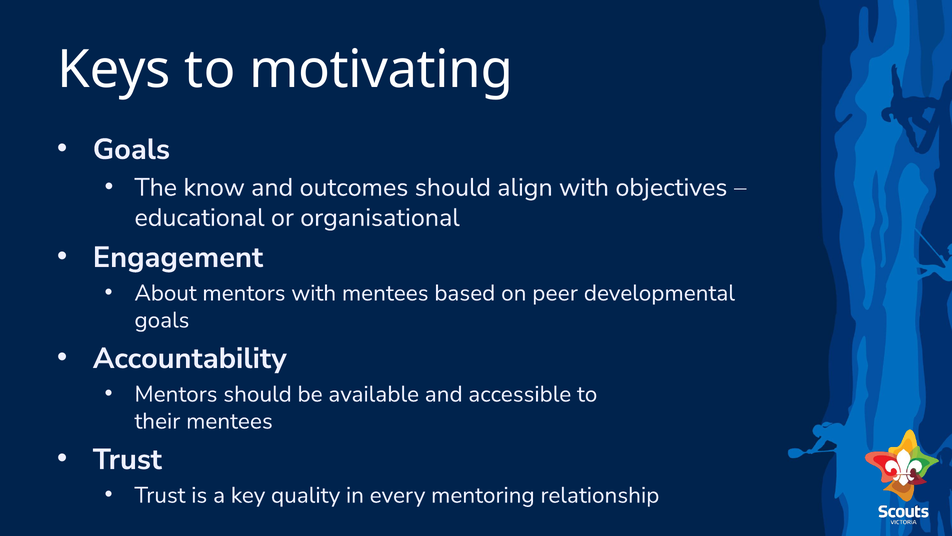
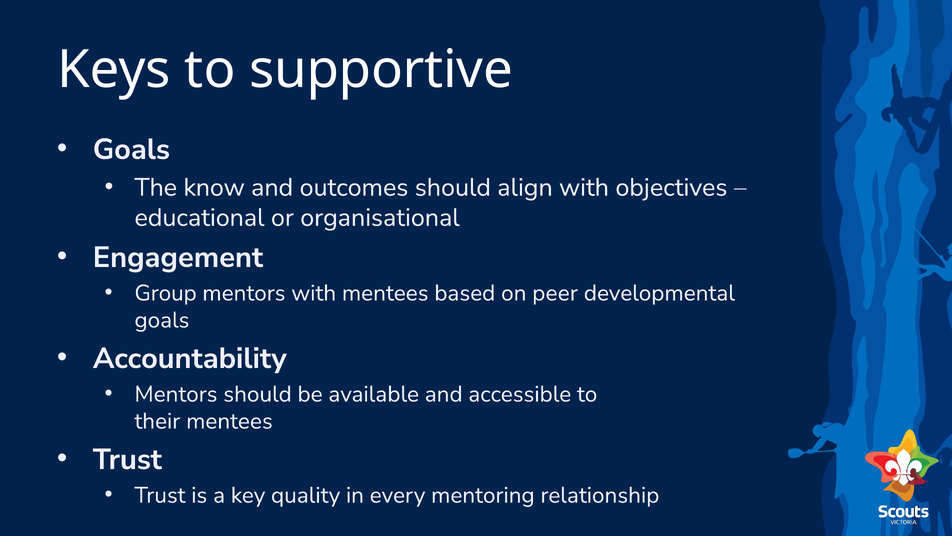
motivating: motivating -> supportive
About: About -> Group
